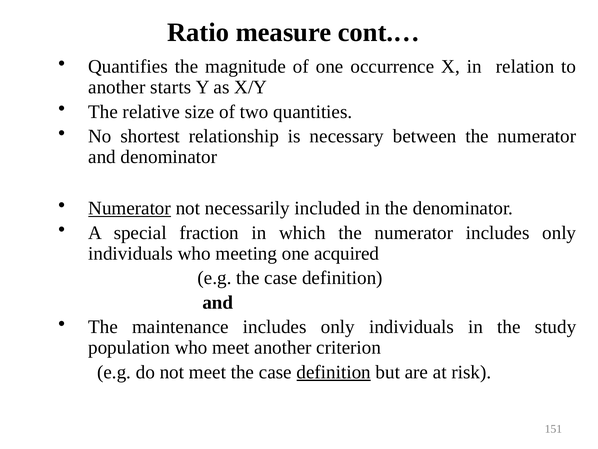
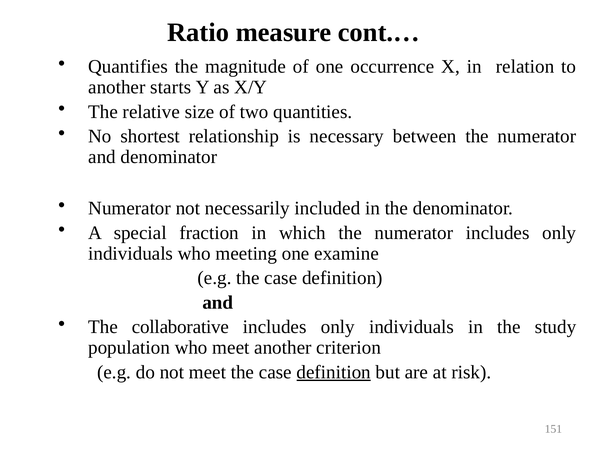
Numerator at (130, 208) underline: present -> none
acquired: acquired -> examine
maintenance: maintenance -> collaborative
